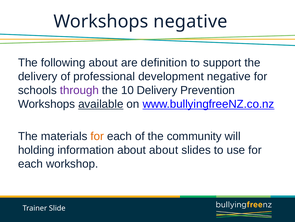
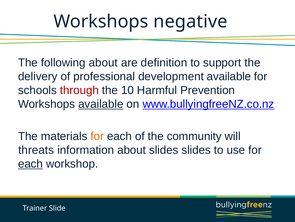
development negative: negative -> available
through colour: purple -> red
10 Delivery: Delivery -> Harmful
holding: holding -> threats
about about: about -> slides
each at (30, 163) underline: none -> present
